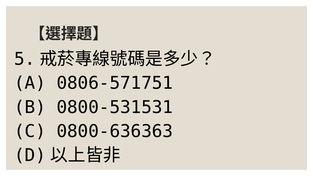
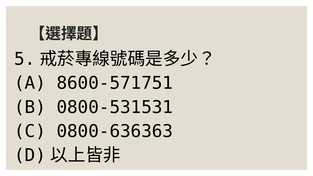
0806-571751: 0806-571751 -> 8600-571751
